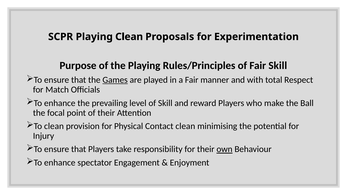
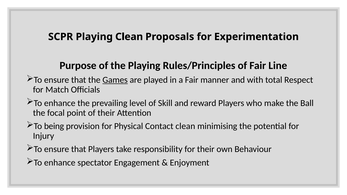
Fair Skill: Skill -> Line
To clean: clean -> being
own underline: present -> none
